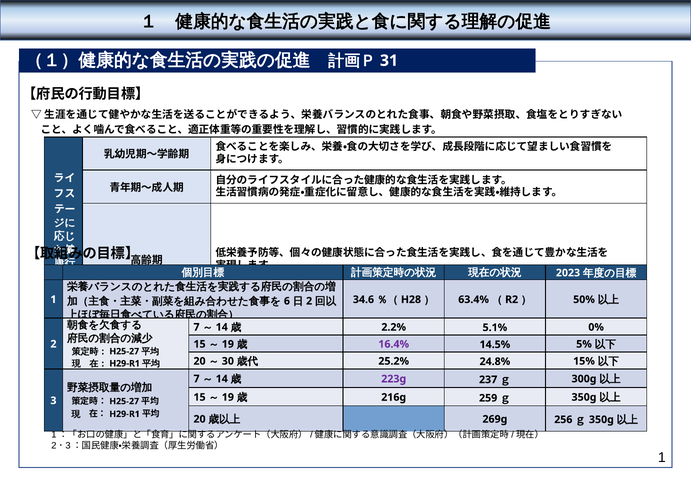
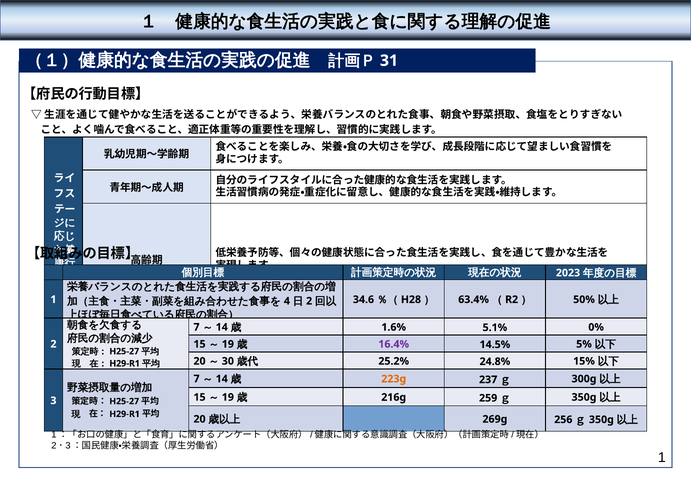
6: 6 -> 4
2.2%: 2.2% -> 1.6%
223g colour: purple -> orange
